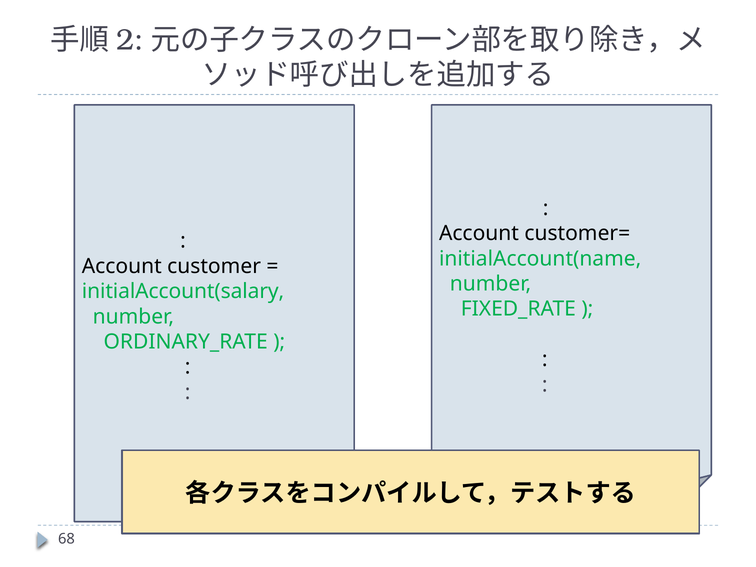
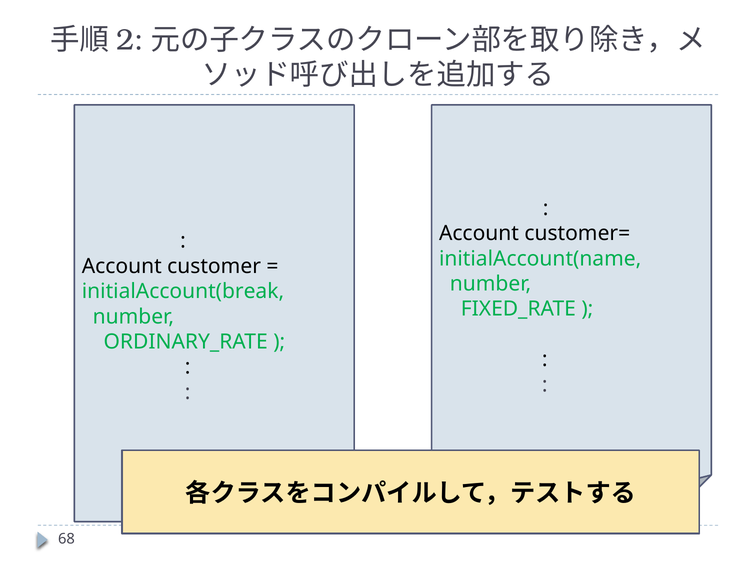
initialAccount(salary: initialAccount(salary -> initialAccount(break
